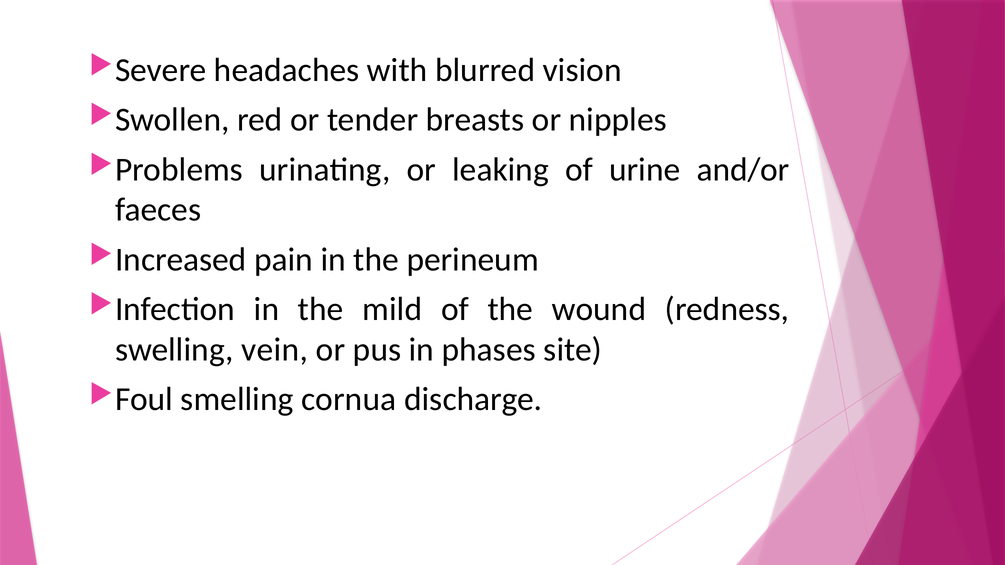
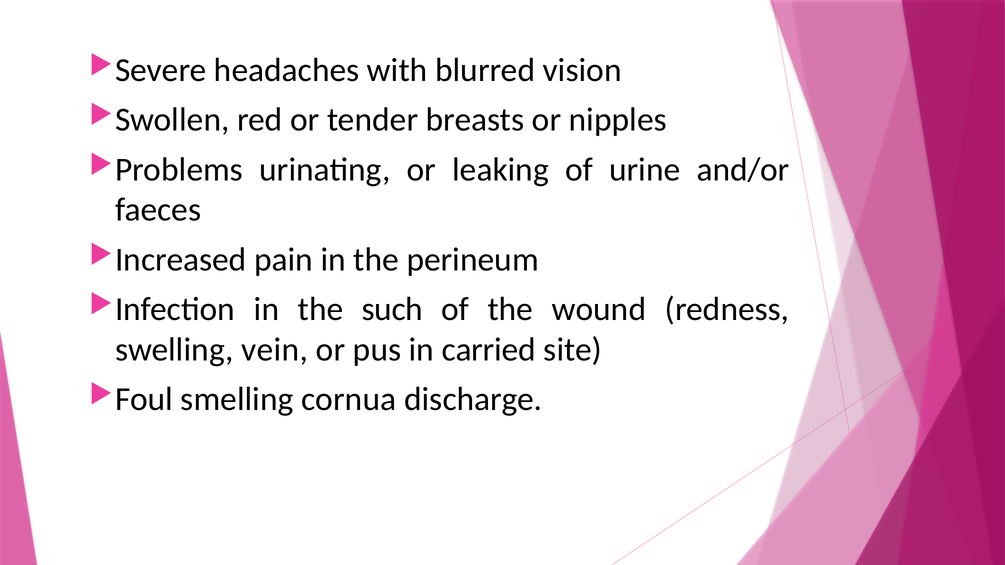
mild: mild -> such
phases: phases -> carried
